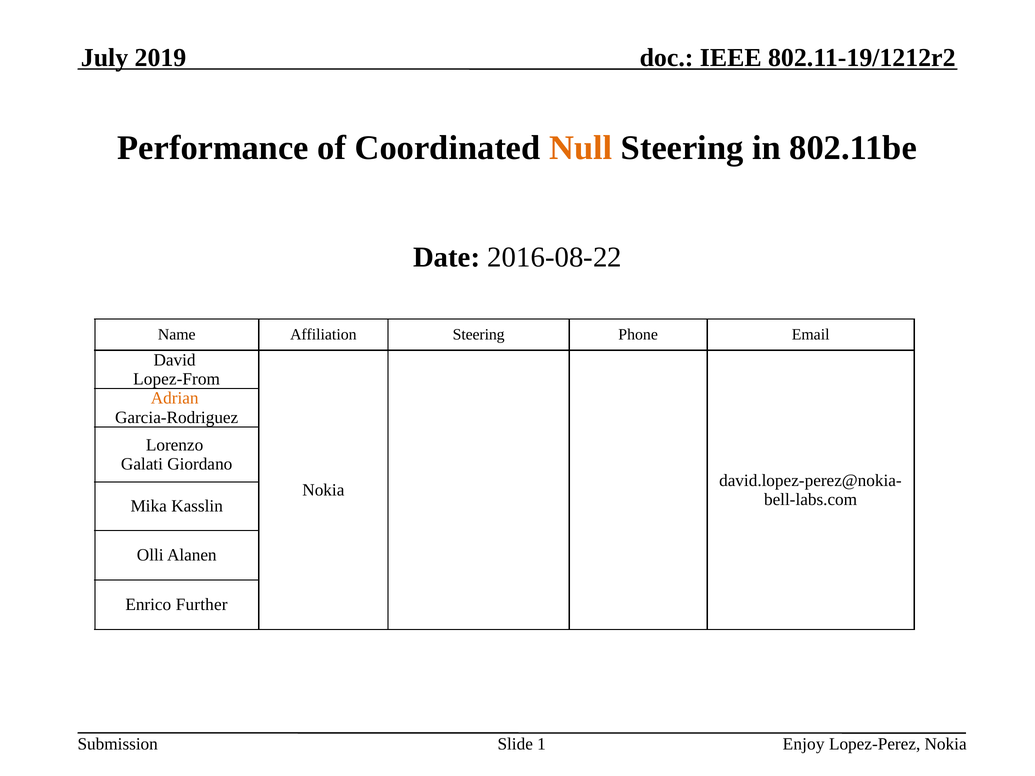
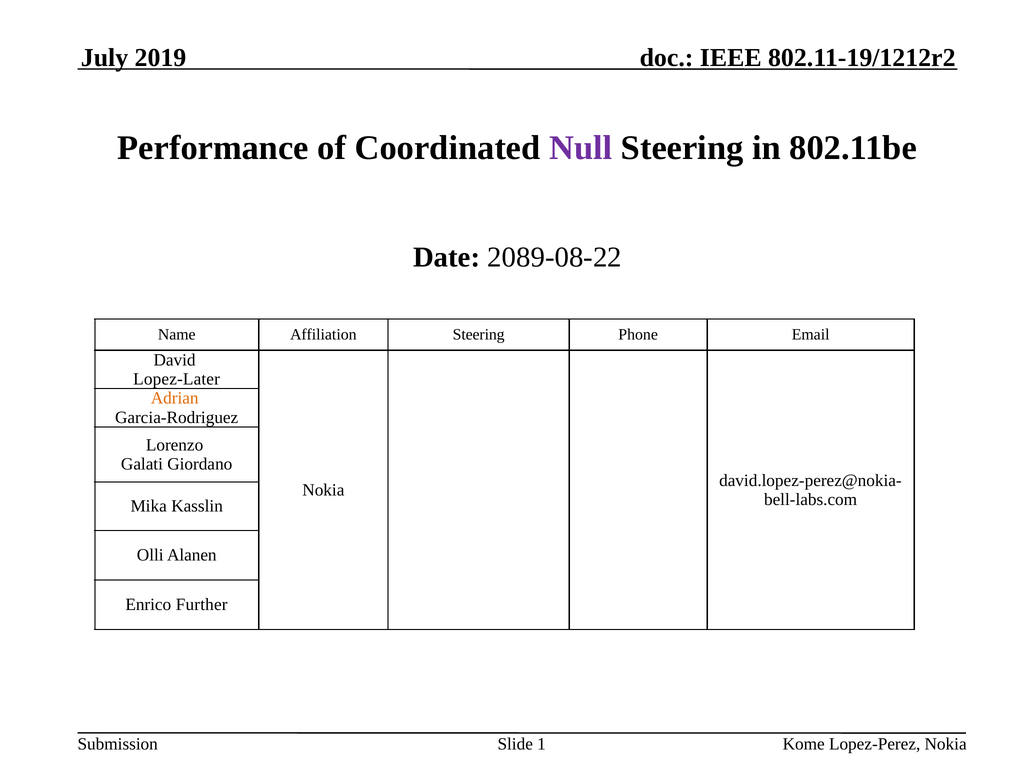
Null colour: orange -> purple
2016-08-22: 2016-08-22 -> 2089-08-22
Lopez-From: Lopez-From -> Lopez-Later
Enjoy: Enjoy -> Kome
